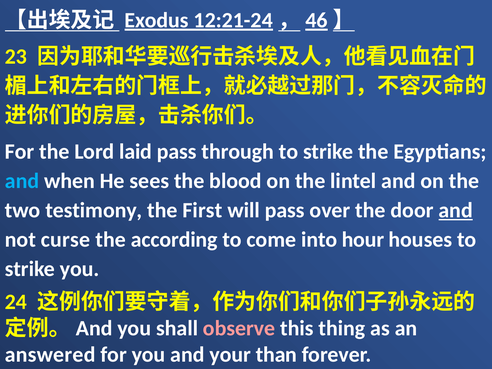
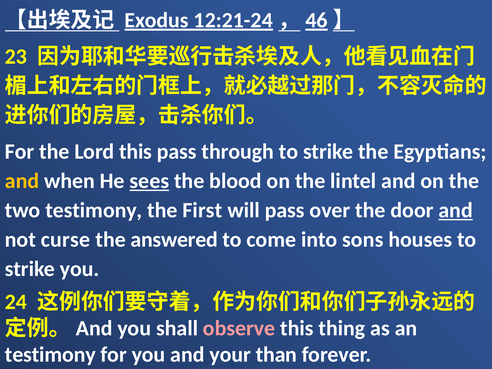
Lord laid: laid -> this
and at (22, 181) colour: light blue -> yellow
sees underline: none -> present
according: according -> answered
hour: hour -> sons
answered at (50, 355): answered -> testimony
